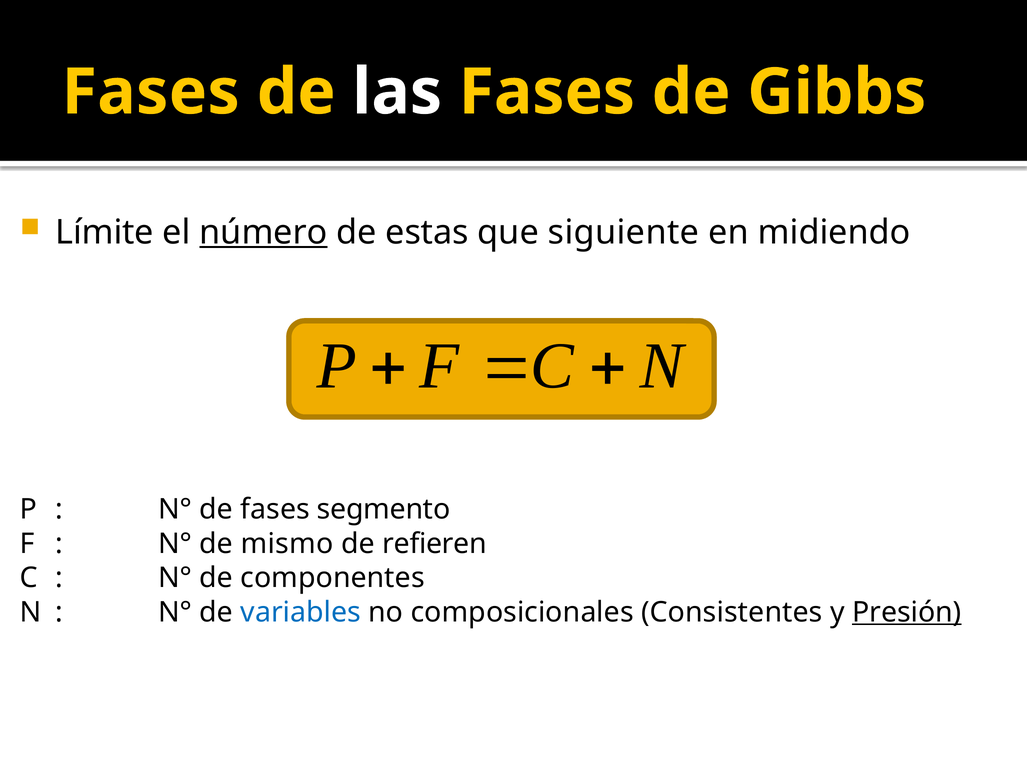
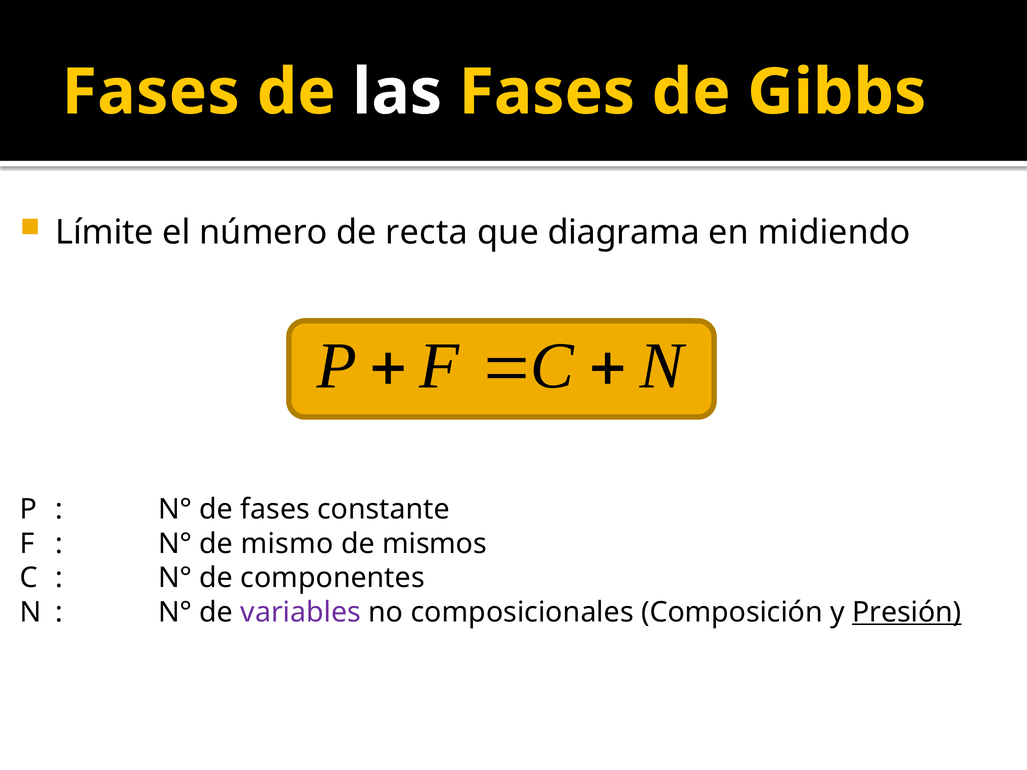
número underline: present -> none
estas: estas -> recta
siguiente: siguiente -> diagrama
segmento: segmento -> constante
refieren: refieren -> mismos
variables colour: blue -> purple
Consistentes: Consistentes -> Composición
